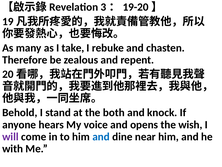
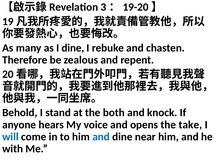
I take: take -> dine
wish: wish -> take
will colour: purple -> blue
